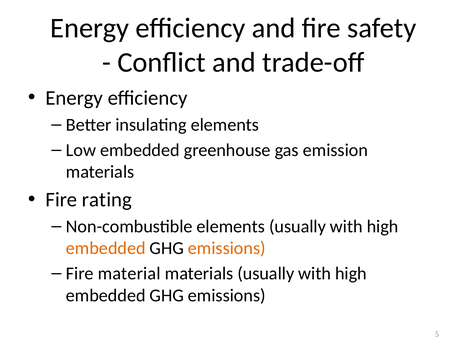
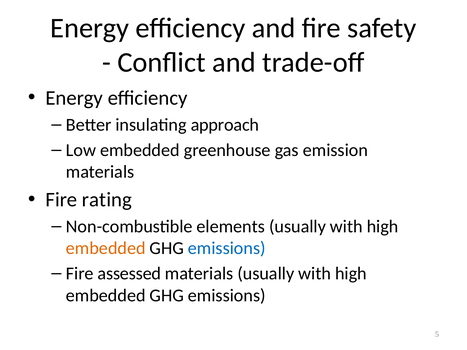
insulating elements: elements -> approach
emissions at (227, 248) colour: orange -> blue
material: material -> assessed
